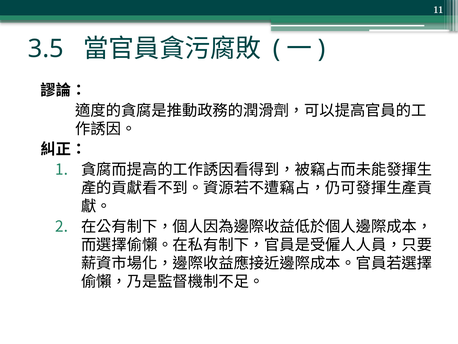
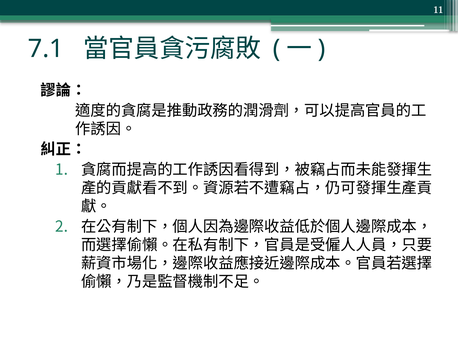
3.5: 3.5 -> 7.1
